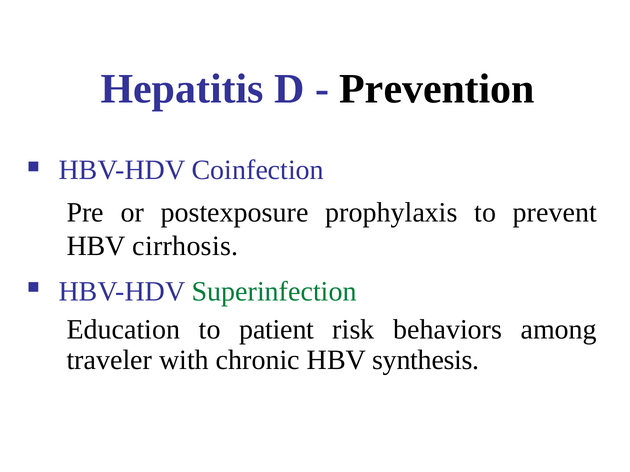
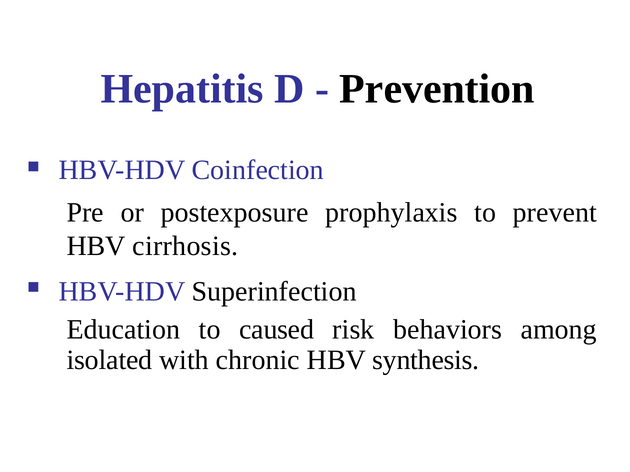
Superinfection colour: green -> black
patient: patient -> caused
traveler: traveler -> isolated
